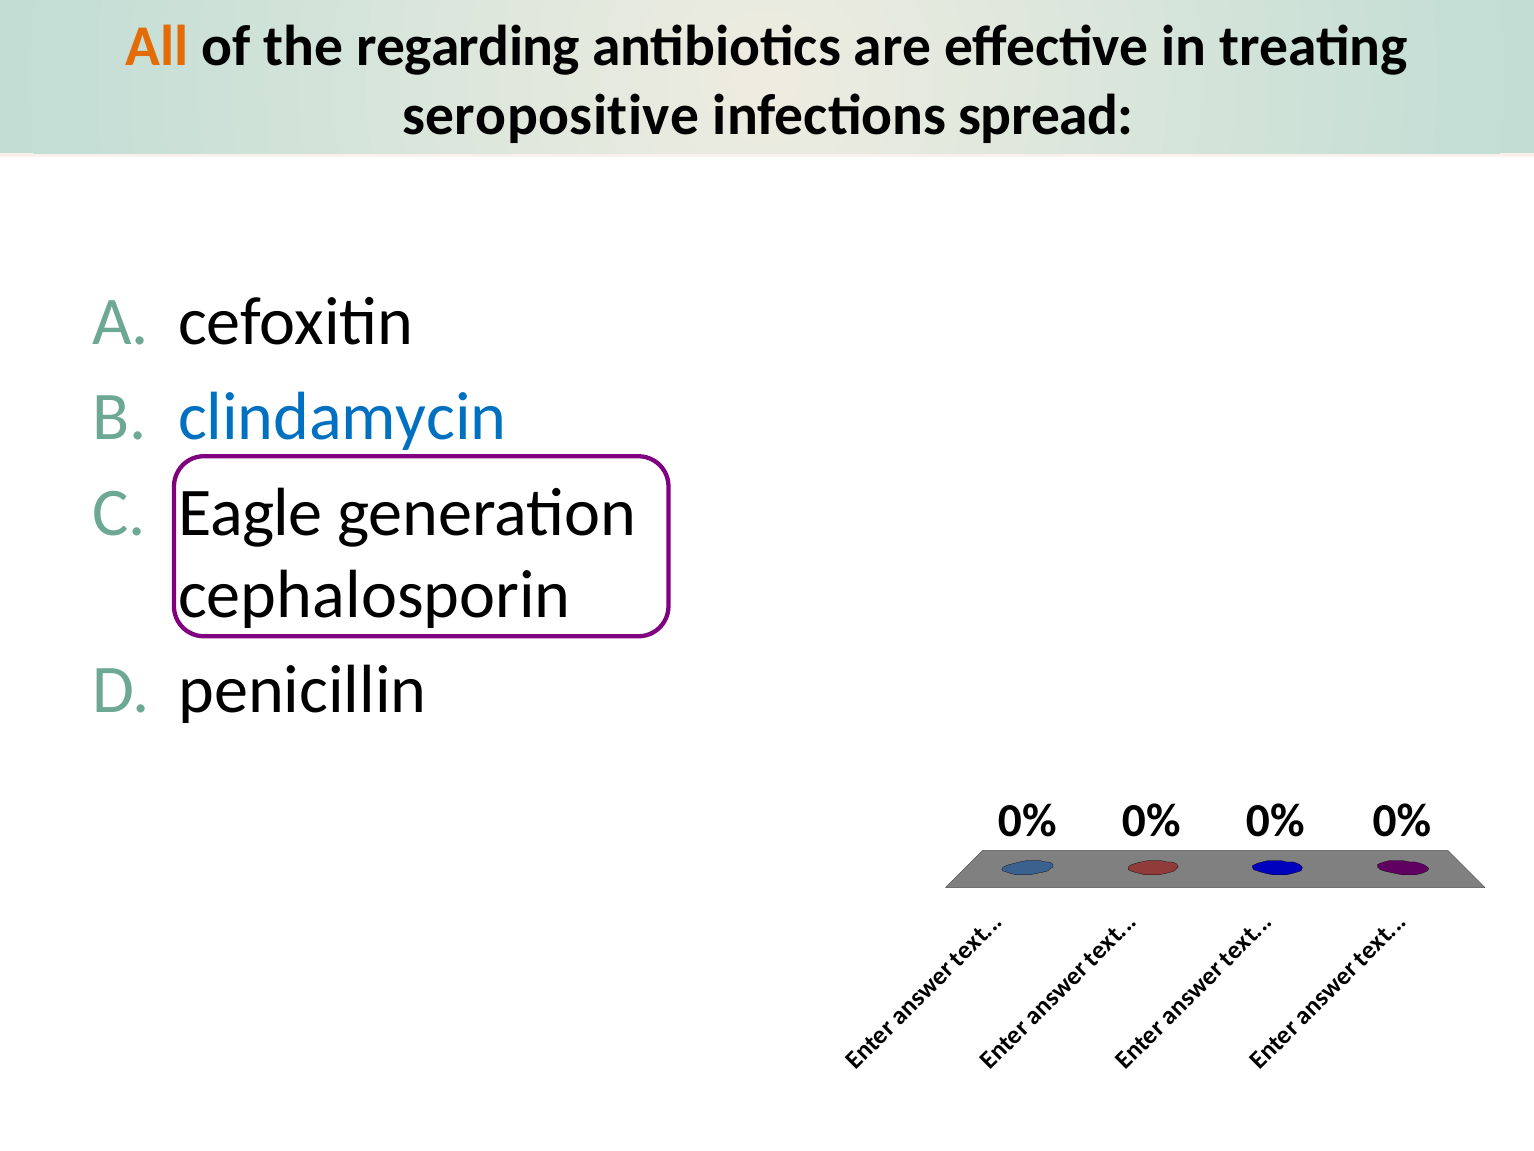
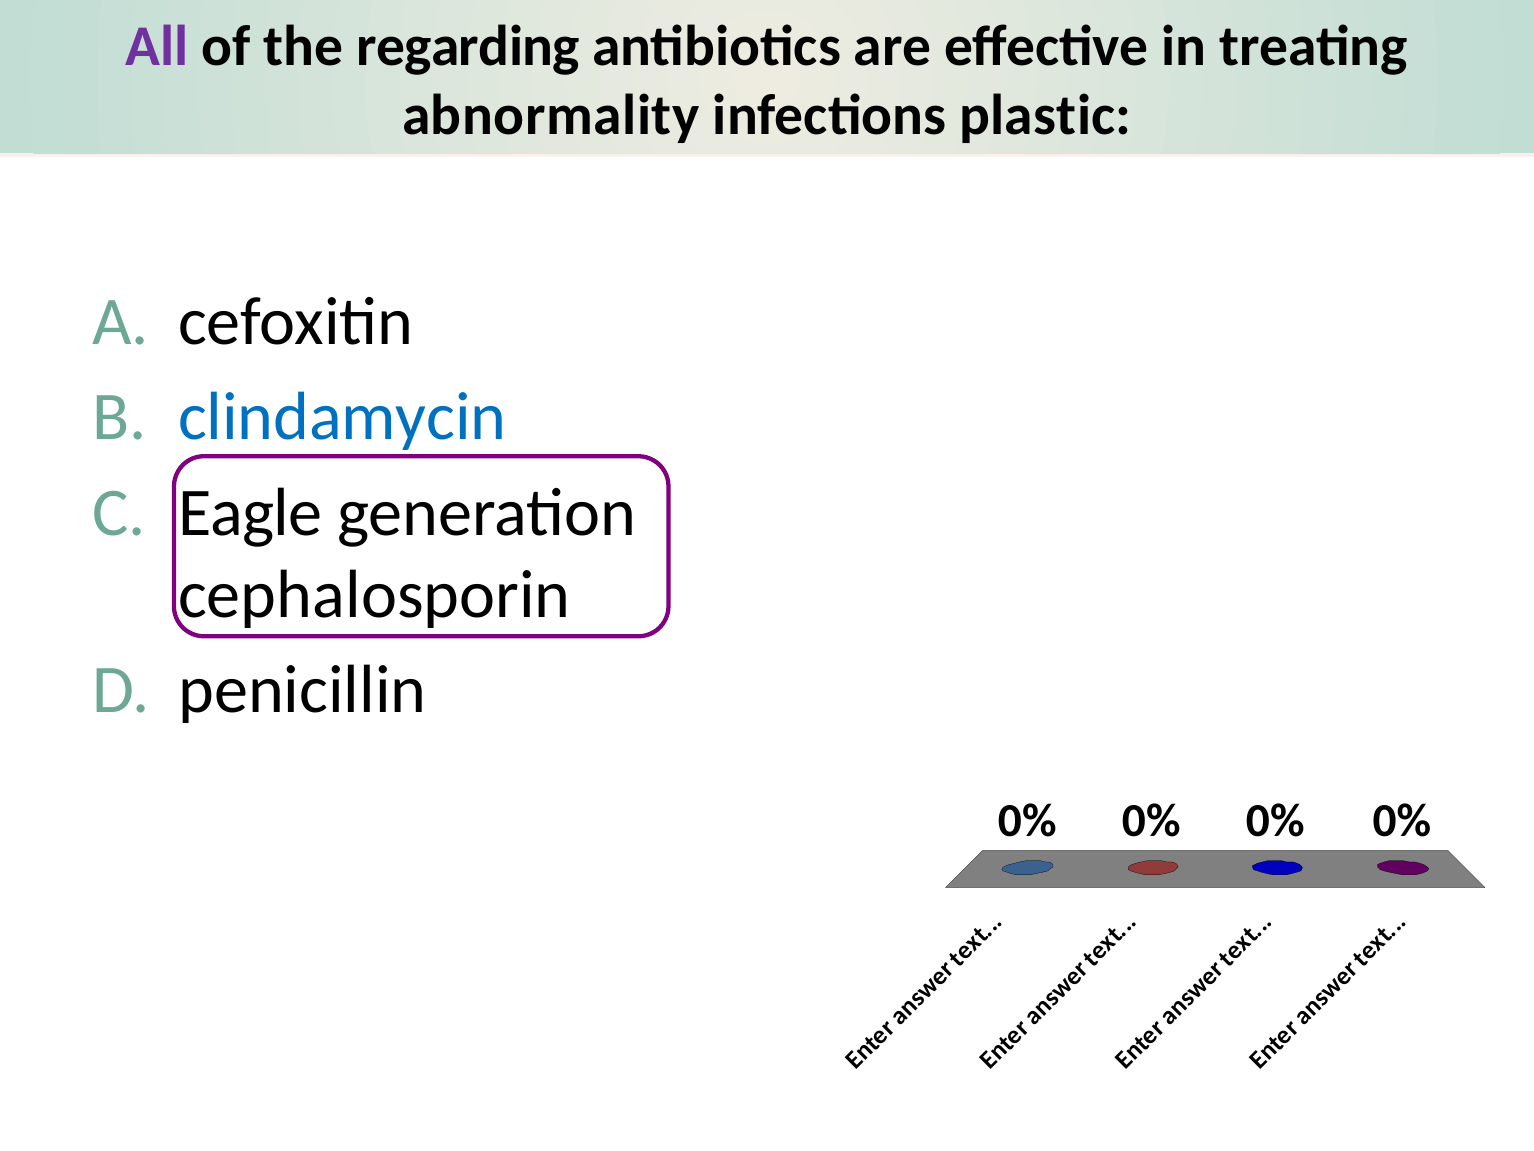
All colour: orange -> purple
seropositive: seropositive -> abnormality
spread: spread -> plastic
